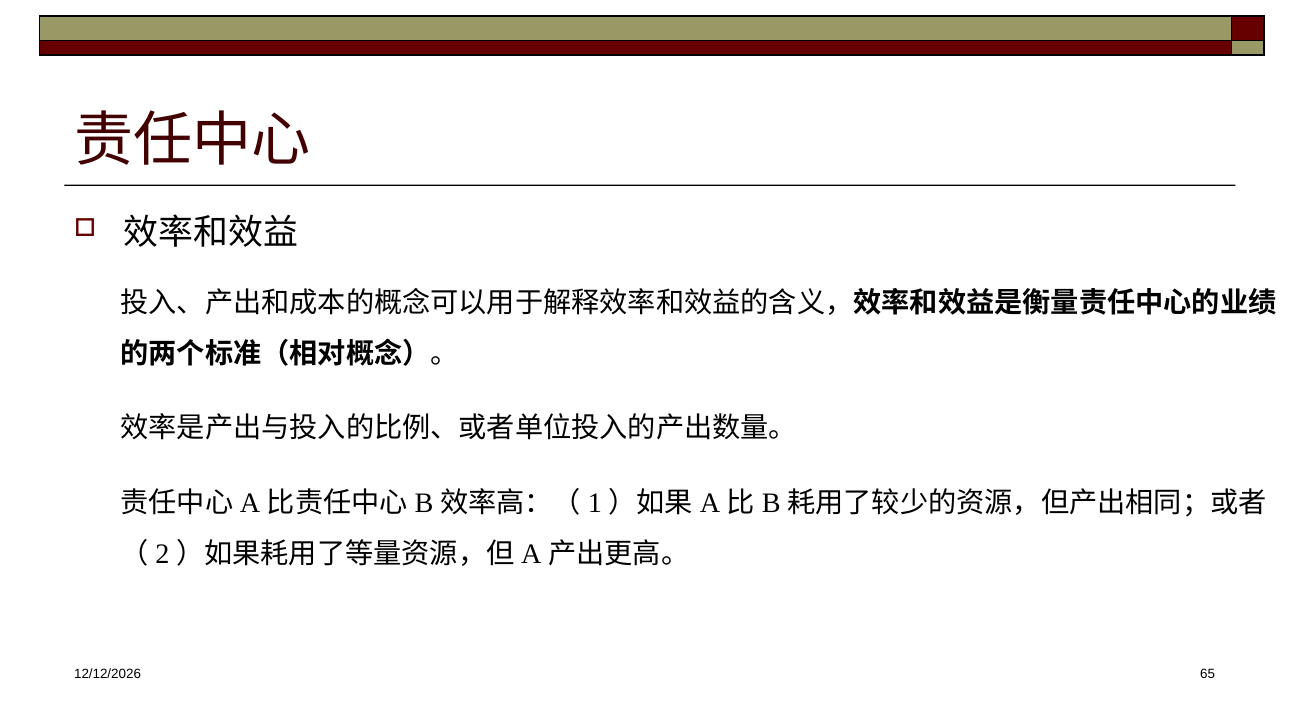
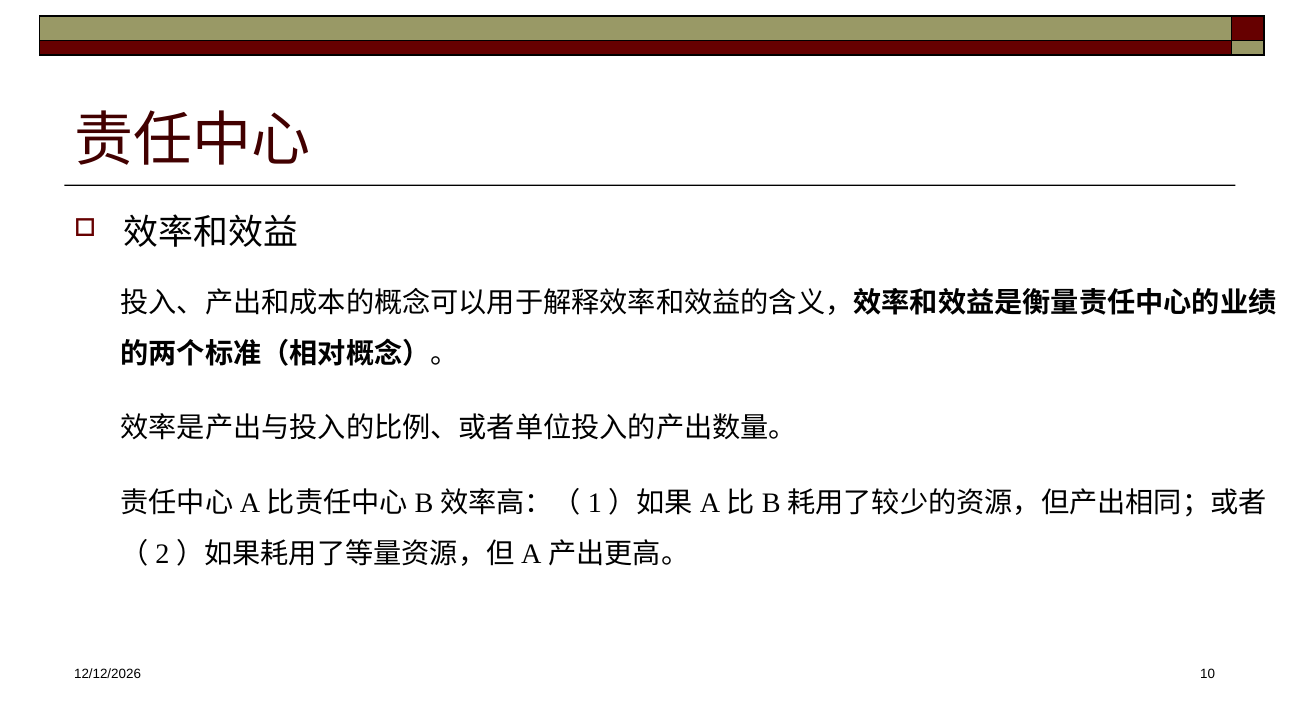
65: 65 -> 10
